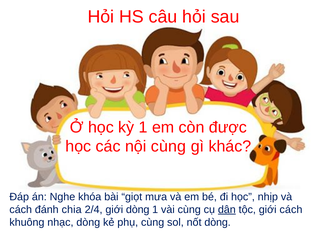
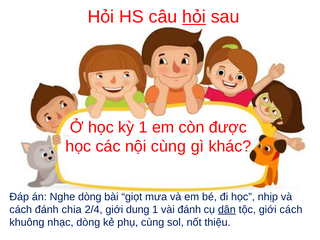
hỏi at (194, 17) underline: none -> present
Nghe khóa: khóa -> dòng
giới dòng: dòng -> dung
vài cùng: cùng -> đánh
nốt dòng: dòng -> thiệu
